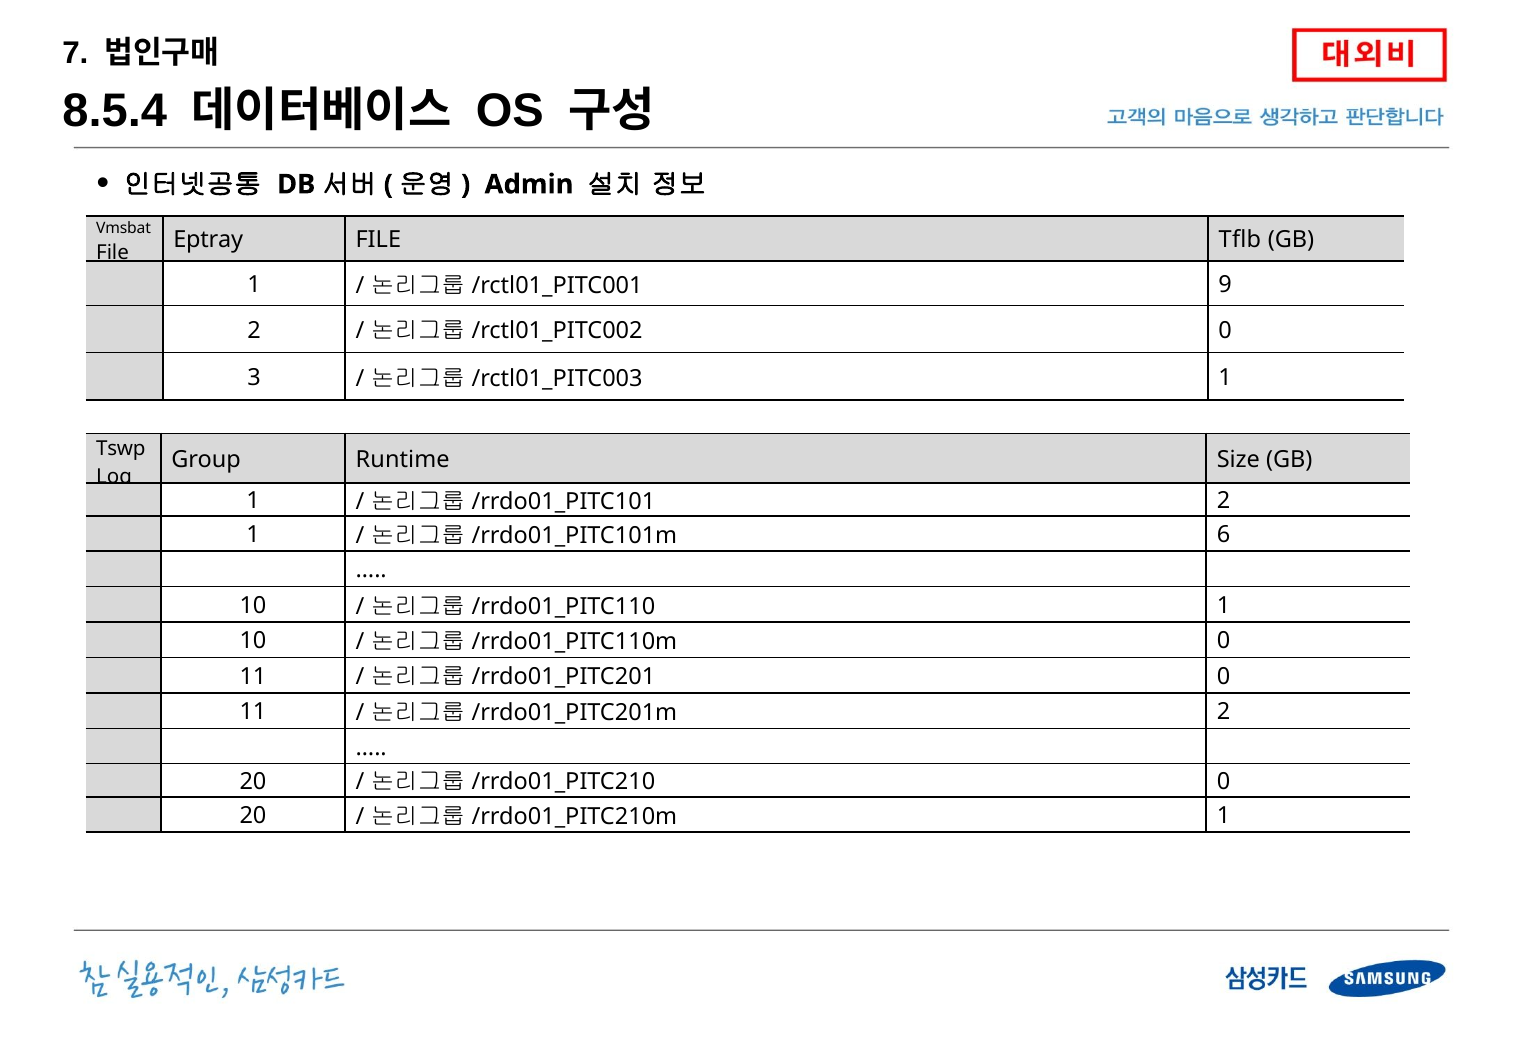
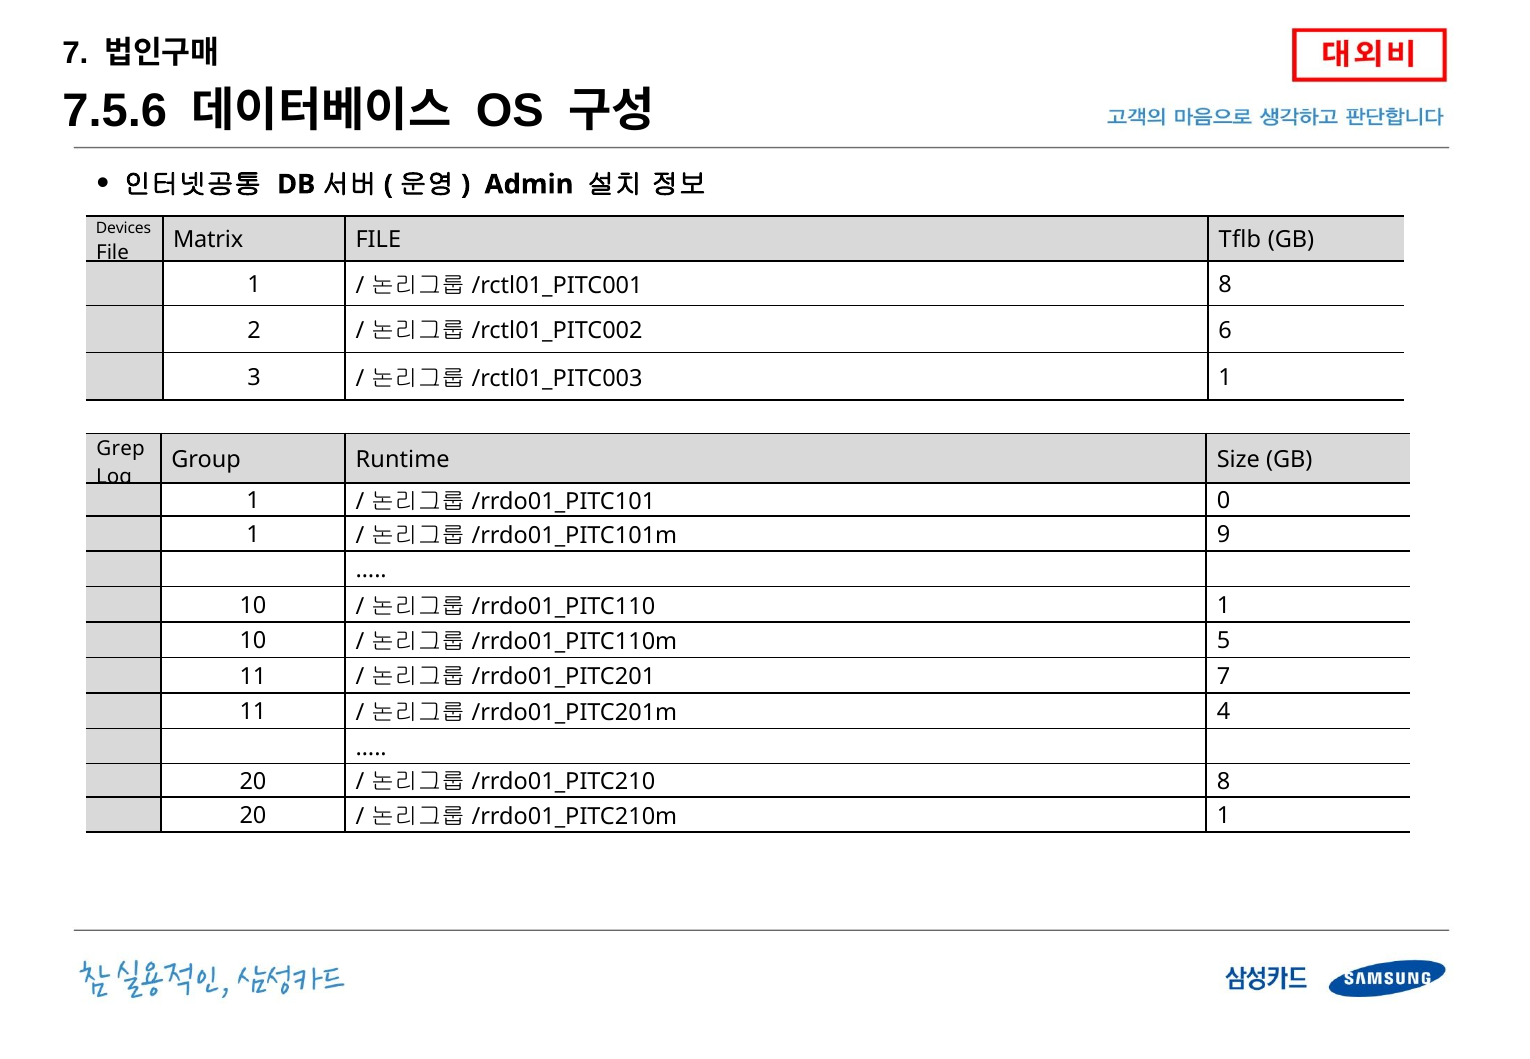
8.5.4: 8.5.4 -> 7.5.6
Vmsbat: Vmsbat -> Devices
Eptray: Eptray -> Matrix
9 at (1225, 285): 9 -> 8
0 at (1225, 330): 0 -> 6
Tswp: Tswp -> Grep
2 at (1224, 501): 2 -> 0
6: 6 -> 9
0 at (1224, 641): 0 -> 5
0 at (1224, 677): 0 -> 7
2 at (1224, 712): 2 -> 4
0 at (1224, 782): 0 -> 8
